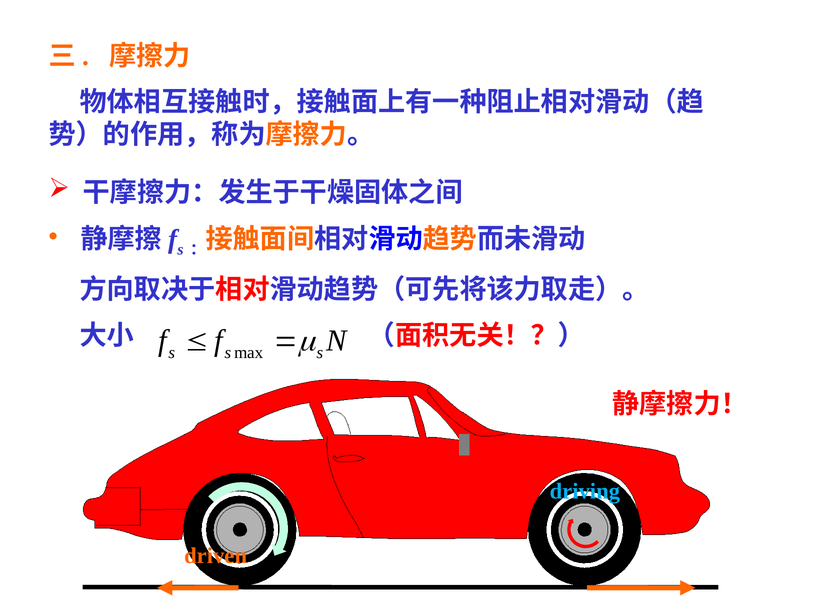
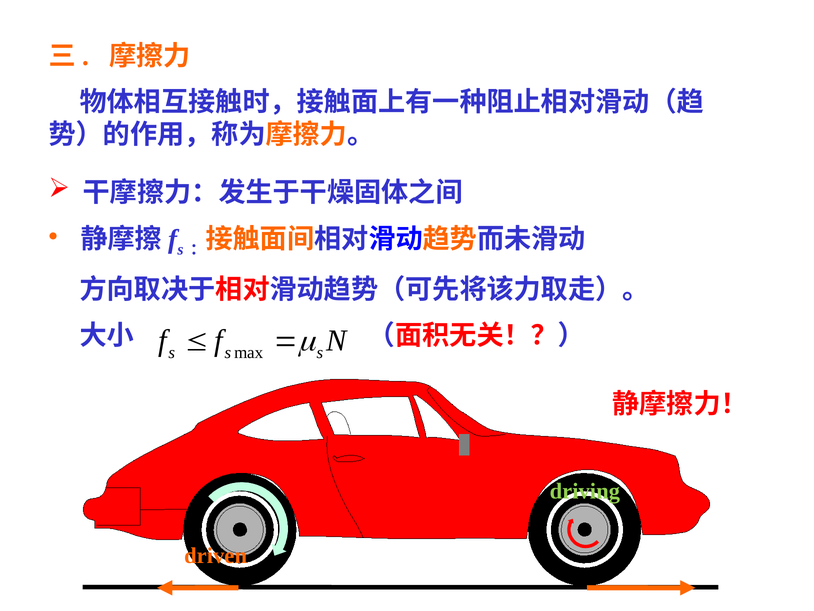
driving colour: light blue -> light green
